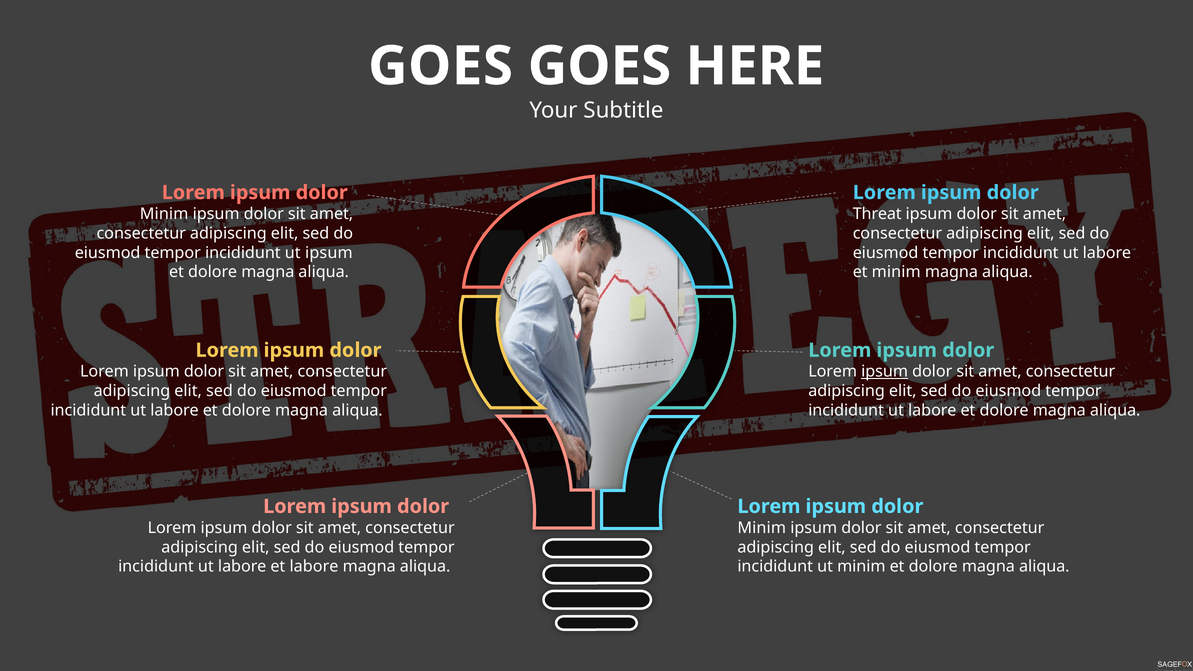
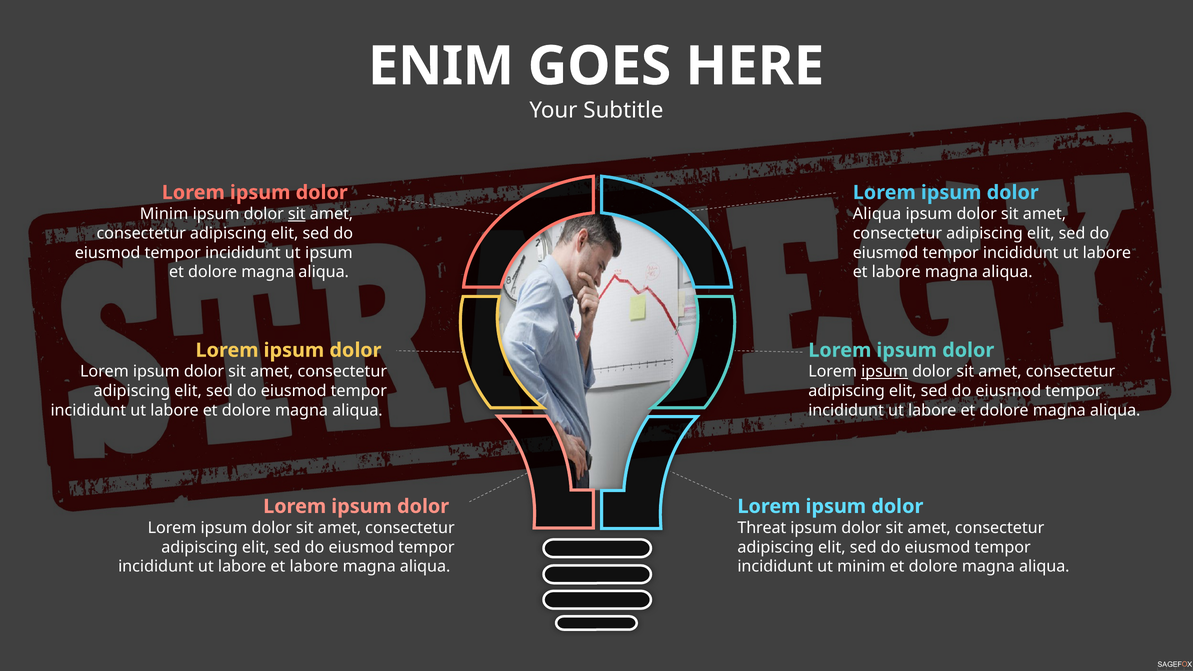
GOES at (441, 66): GOES -> ENIM
sit at (297, 214) underline: none -> present
Threat at (877, 214): Threat -> Aliqua
minim at (896, 272): minim -> labore
Minim at (762, 528): Minim -> Threat
